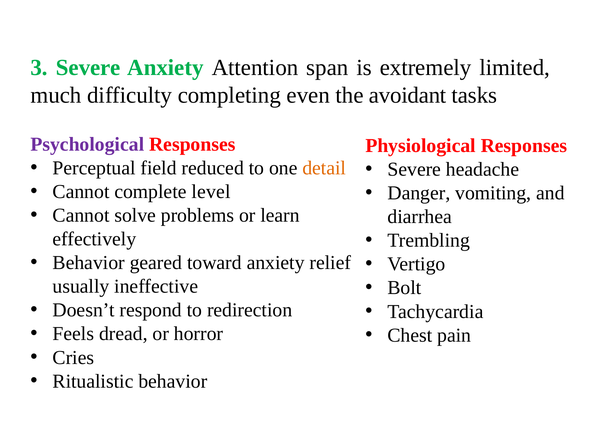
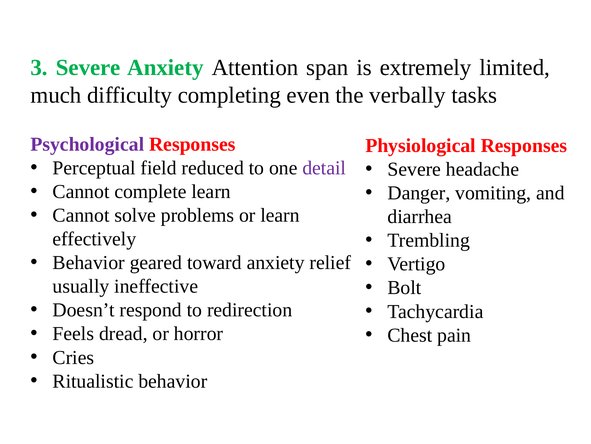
avoidant: avoidant -> verbally
detail colour: orange -> purple
complete level: level -> learn
